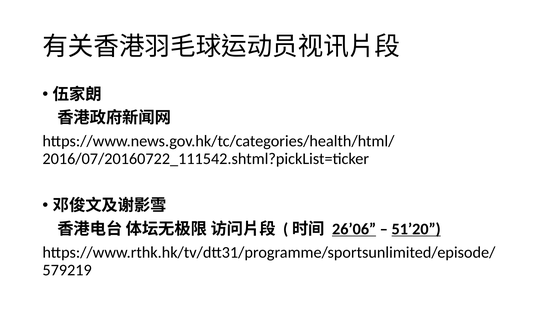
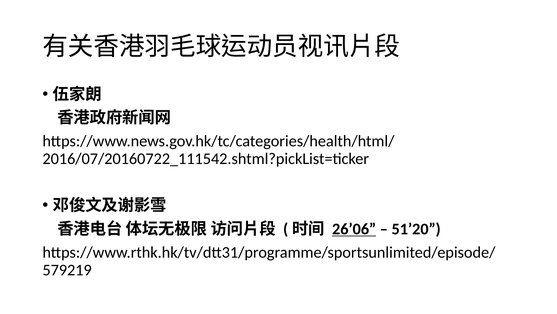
51’20 underline: present -> none
